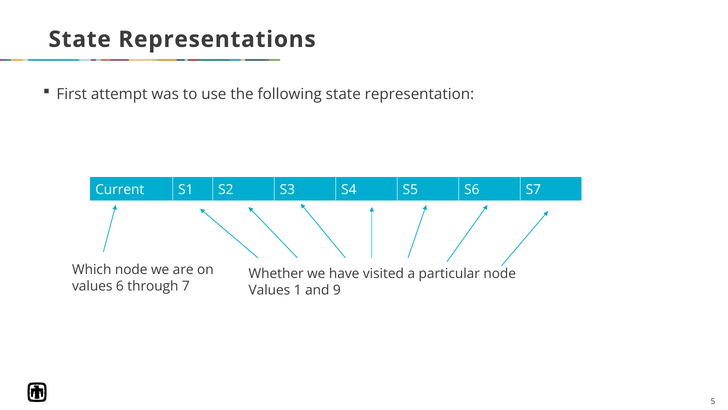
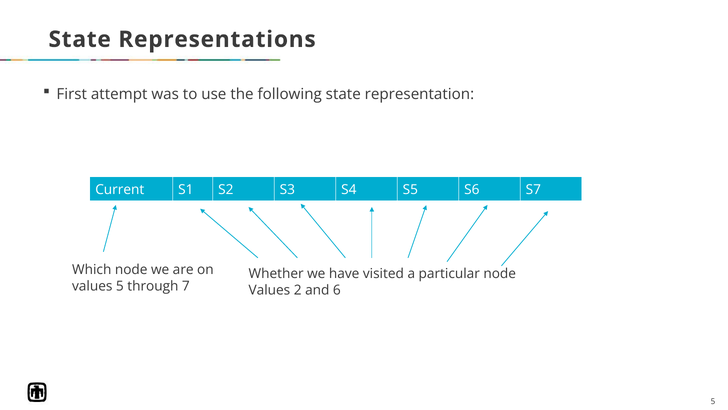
values 6: 6 -> 5
1: 1 -> 2
9: 9 -> 6
